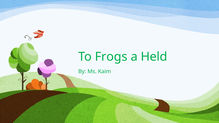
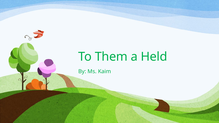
Frogs: Frogs -> Them
